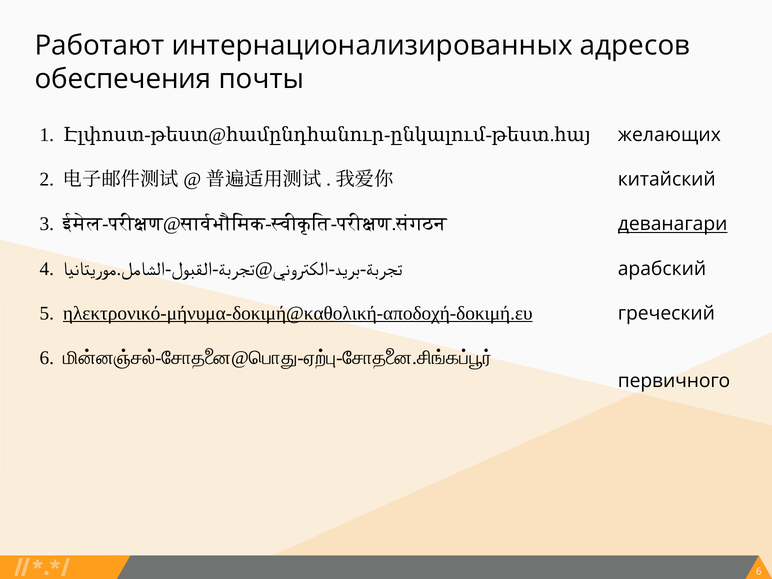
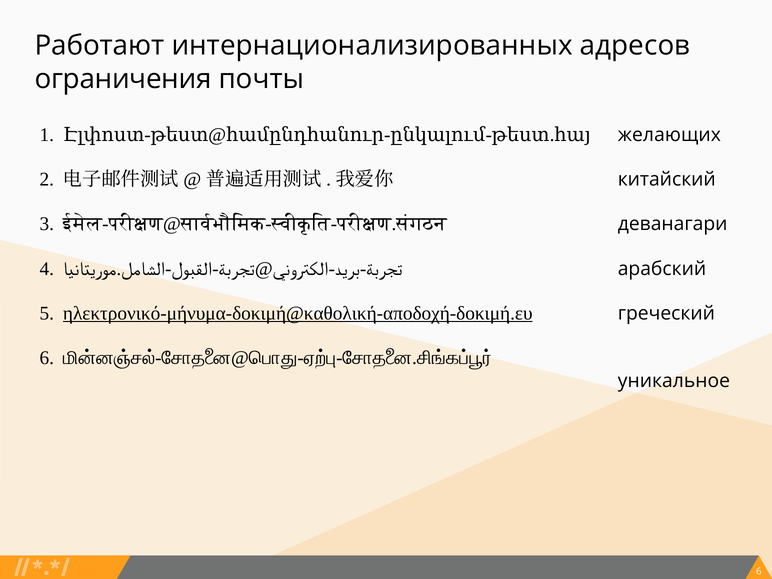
обеспечения: обеспечения -> ограничения
деванагари underline: present -> none
первичного: первичного -> уникальное
